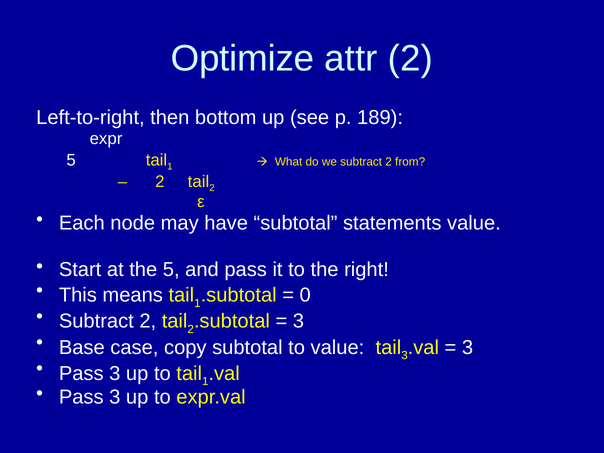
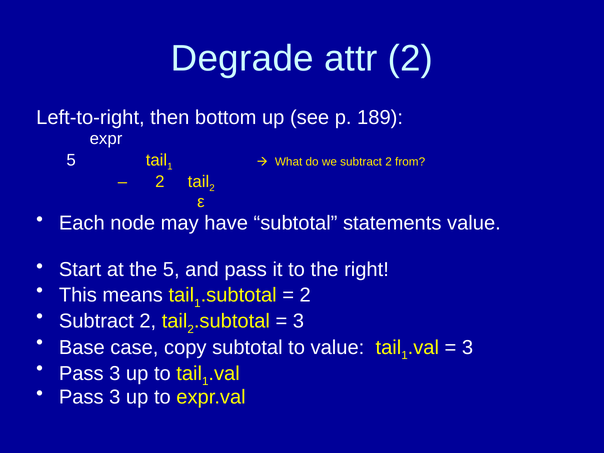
Optimize: Optimize -> Degrade
0 at (305, 295): 0 -> 2
3 at (405, 355): 3 -> 1
